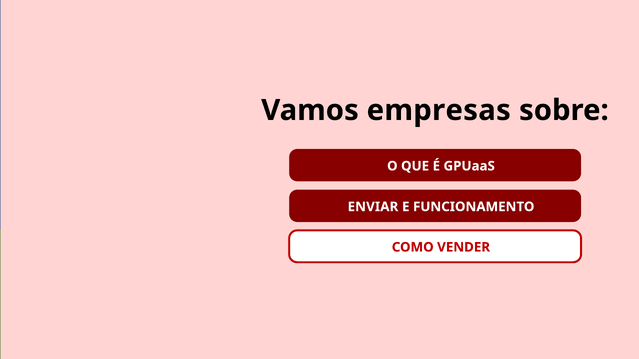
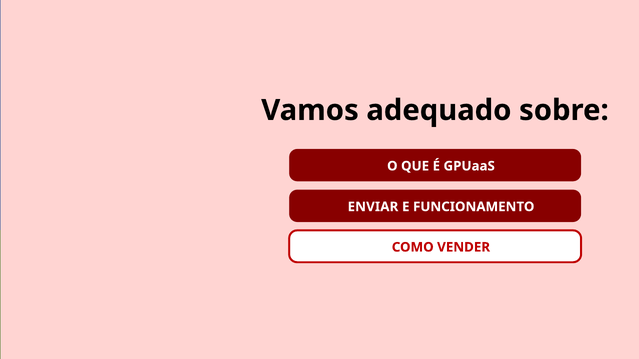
empresas: empresas -> adequado
